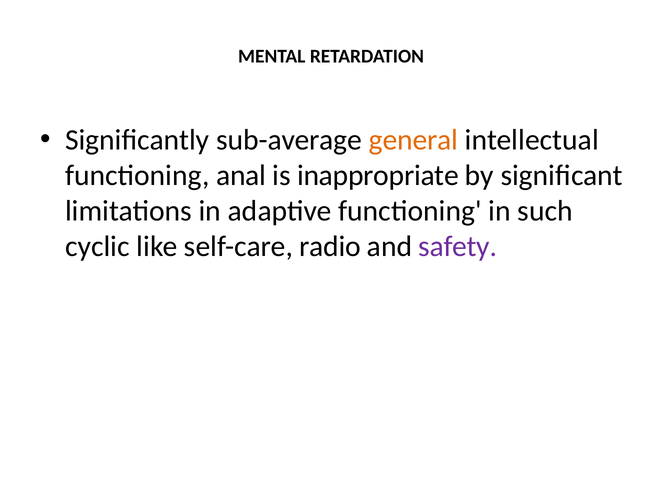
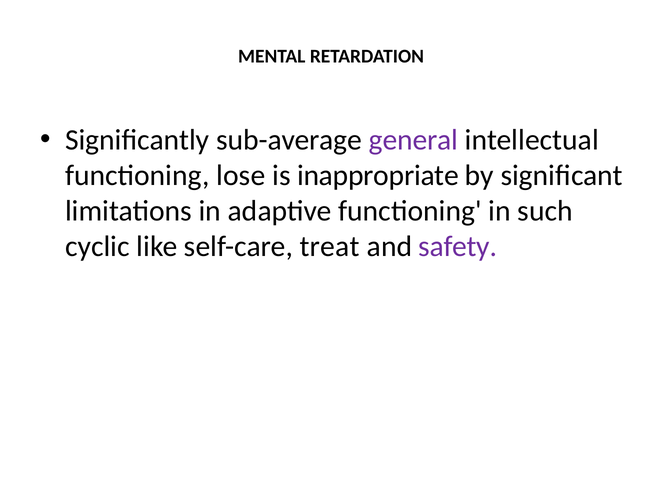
general colour: orange -> purple
anal: anal -> lose
radio: radio -> treat
